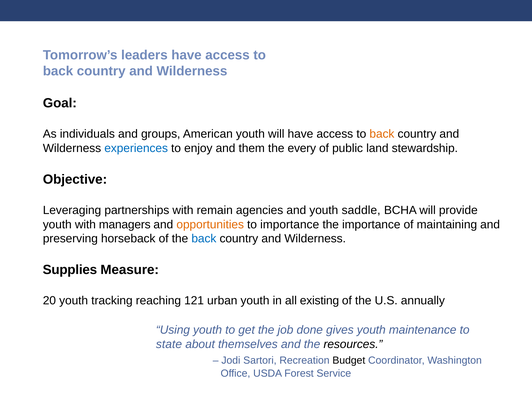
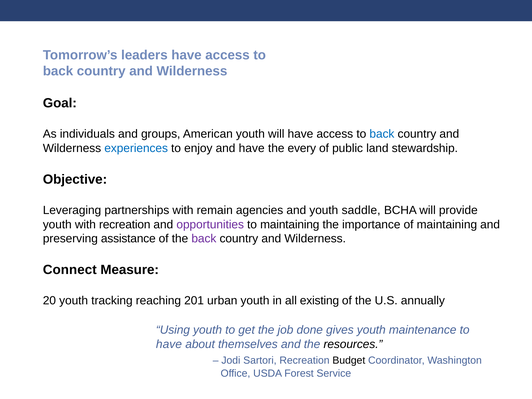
back at (382, 134) colour: orange -> blue
and them: them -> have
with managers: managers -> recreation
opportunities colour: orange -> purple
to importance: importance -> maintaining
horseback: horseback -> assistance
back at (204, 239) colour: blue -> purple
Supplies: Supplies -> Connect
121: 121 -> 201
state at (169, 344): state -> have
